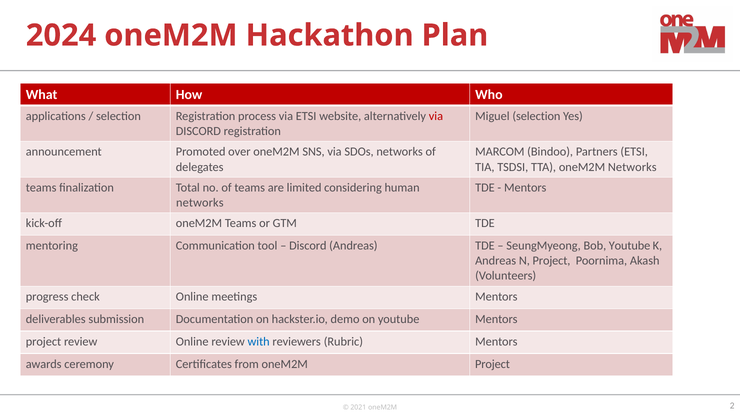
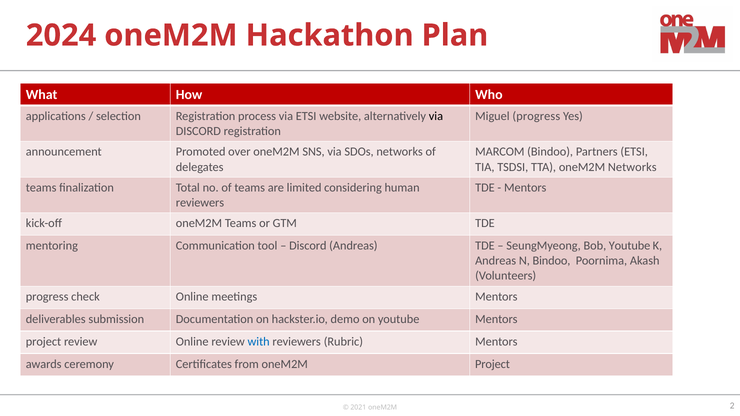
via at (436, 116) colour: red -> black
Miguel selection: selection -> progress
networks at (200, 203): networks -> reviewers
N Project: Project -> Bindoo
